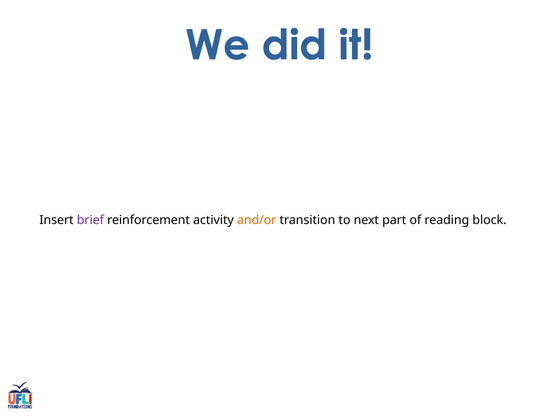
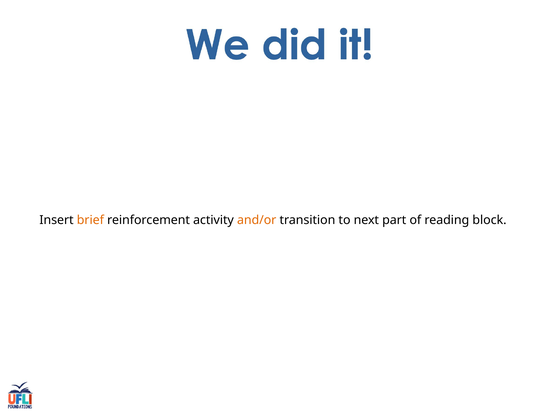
brief colour: purple -> orange
